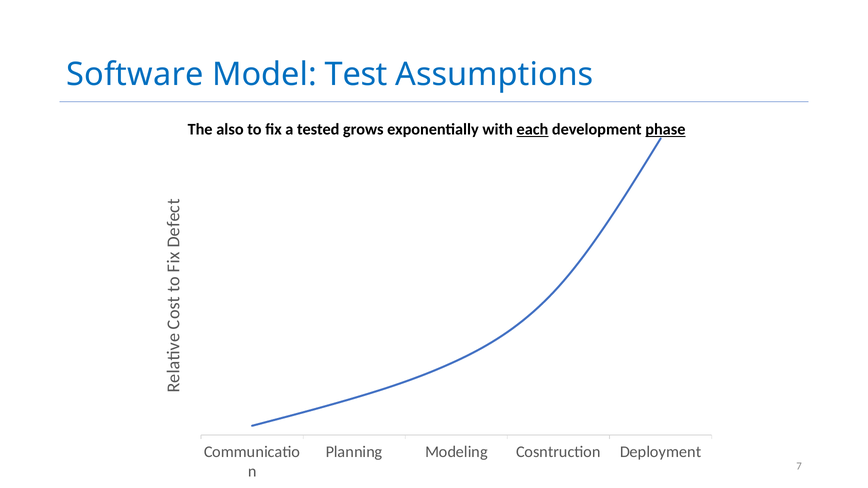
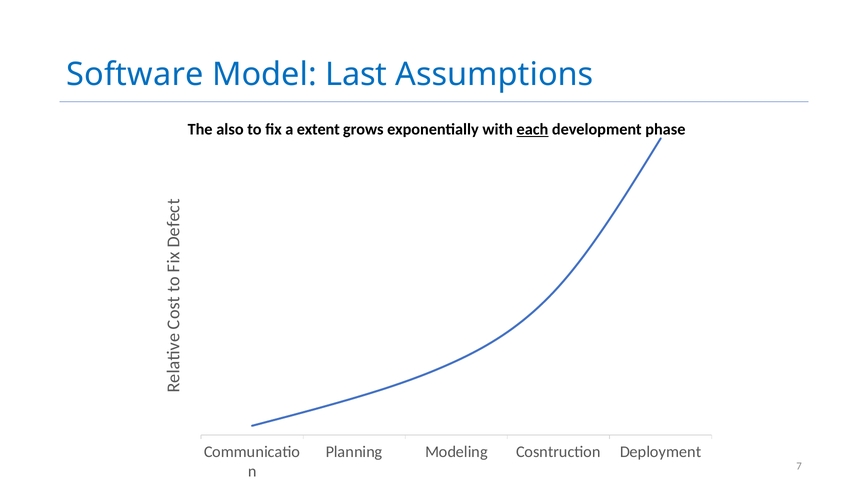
Test: Test -> Last
tested: tested -> extent
phase underline: present -> none
